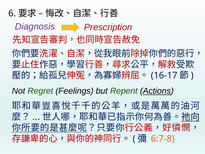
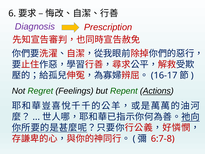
6:7-8 colour: orange -> red
